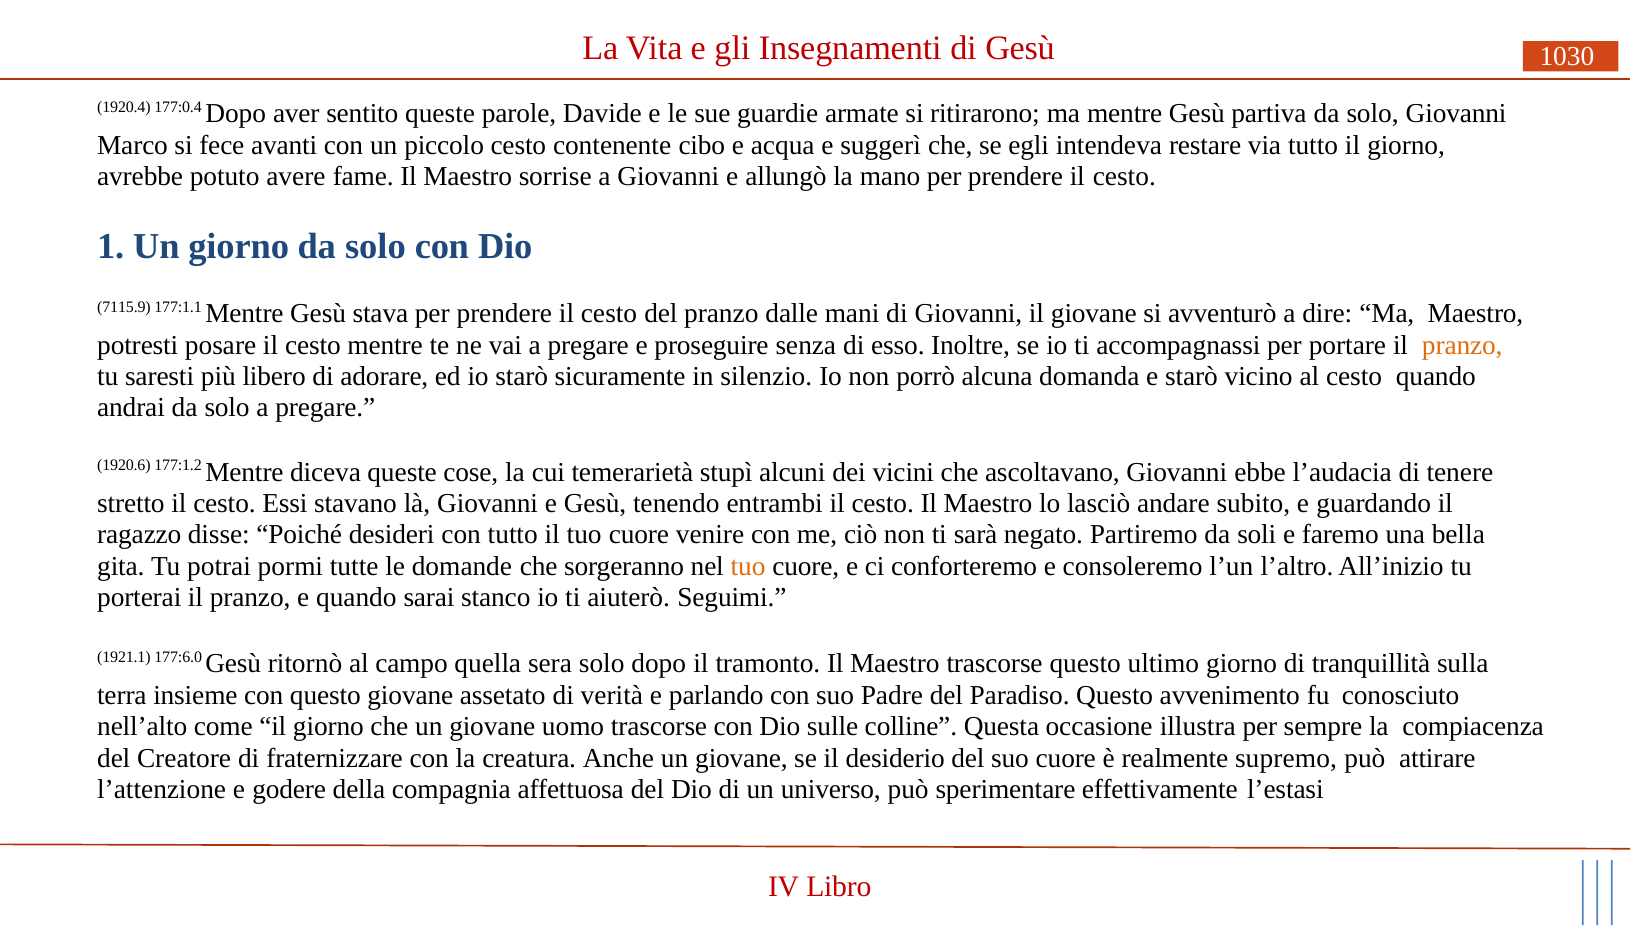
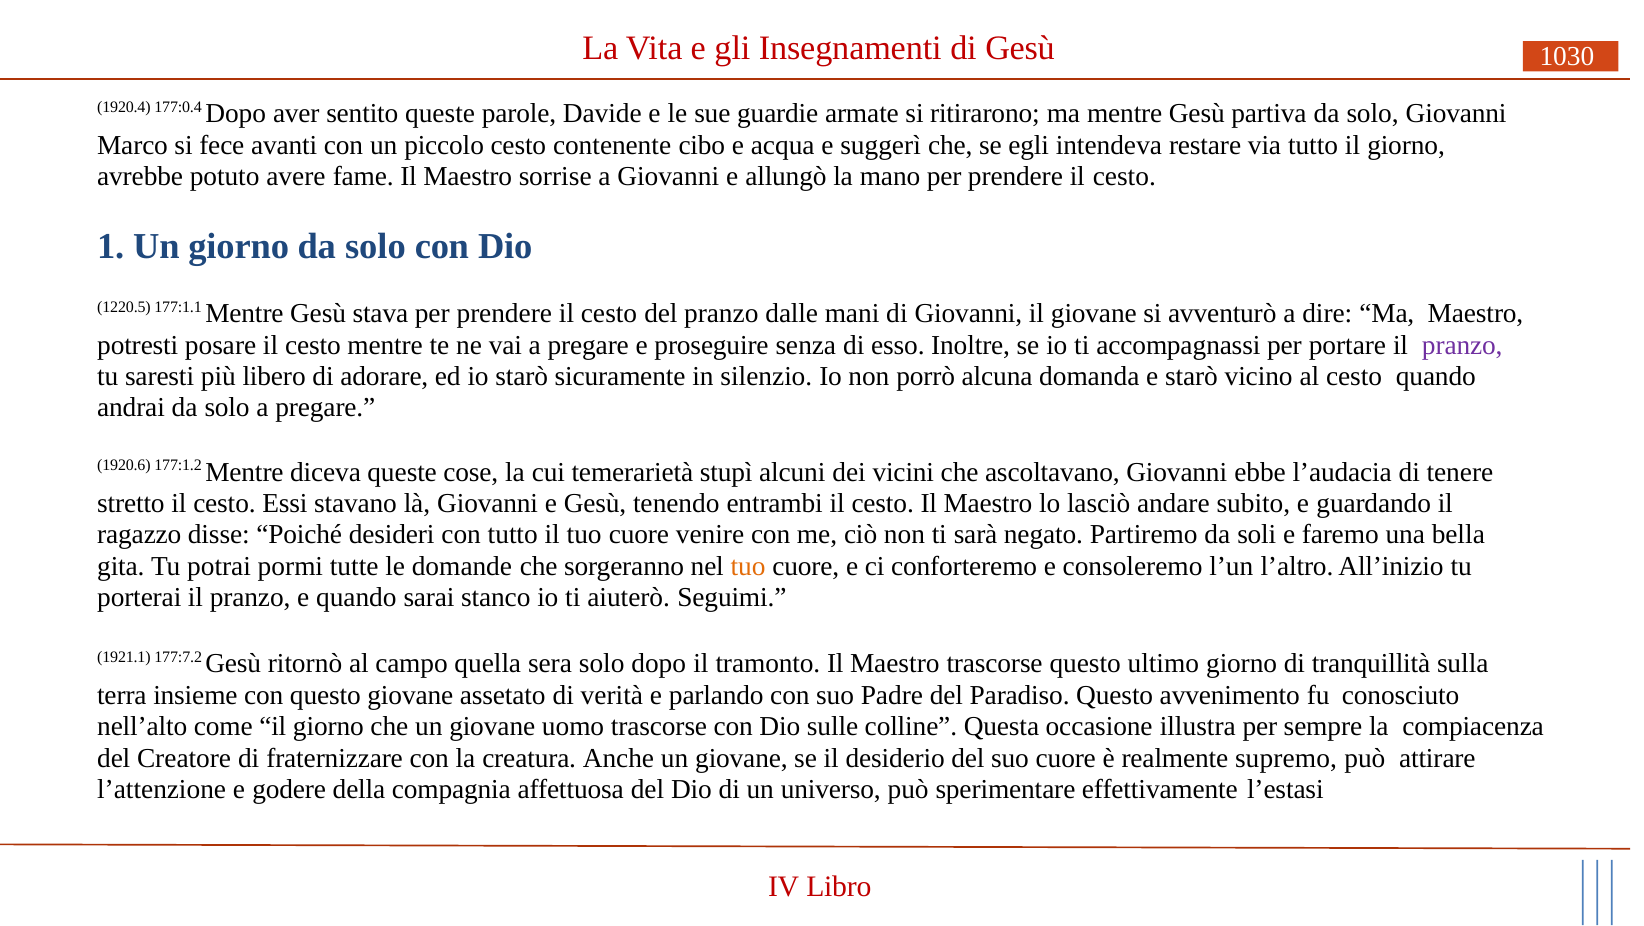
7115.9: 7115.9 -> 1220.5
pranzo at (1462, 345) colour: orange -> purple
177:6.0: 177:6.0 -> 177:7.2
